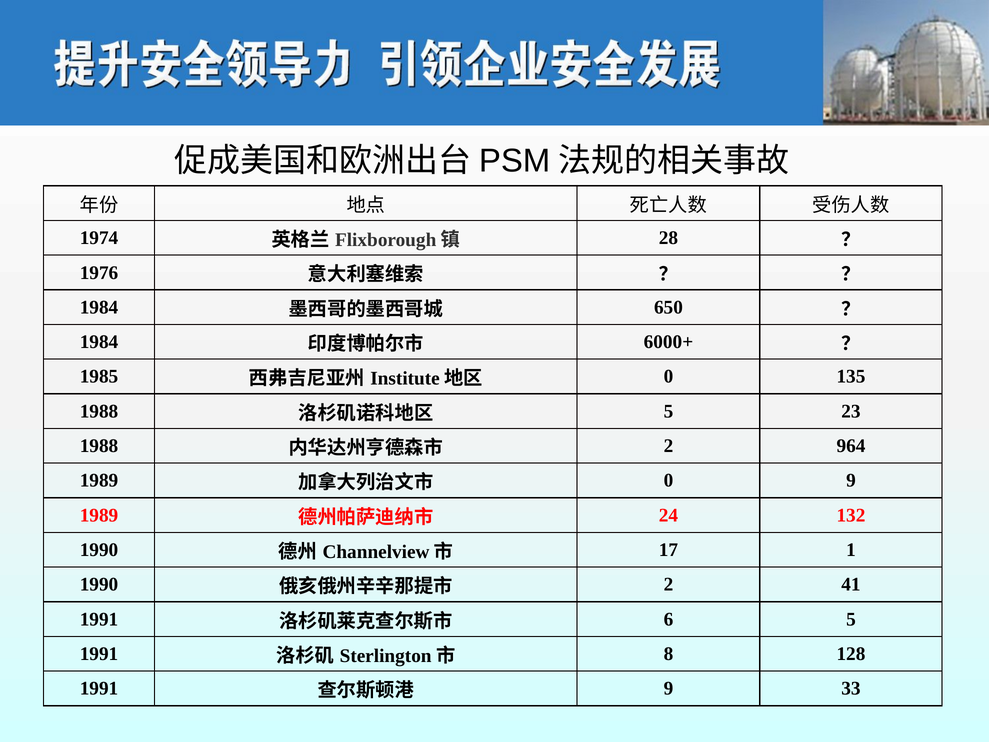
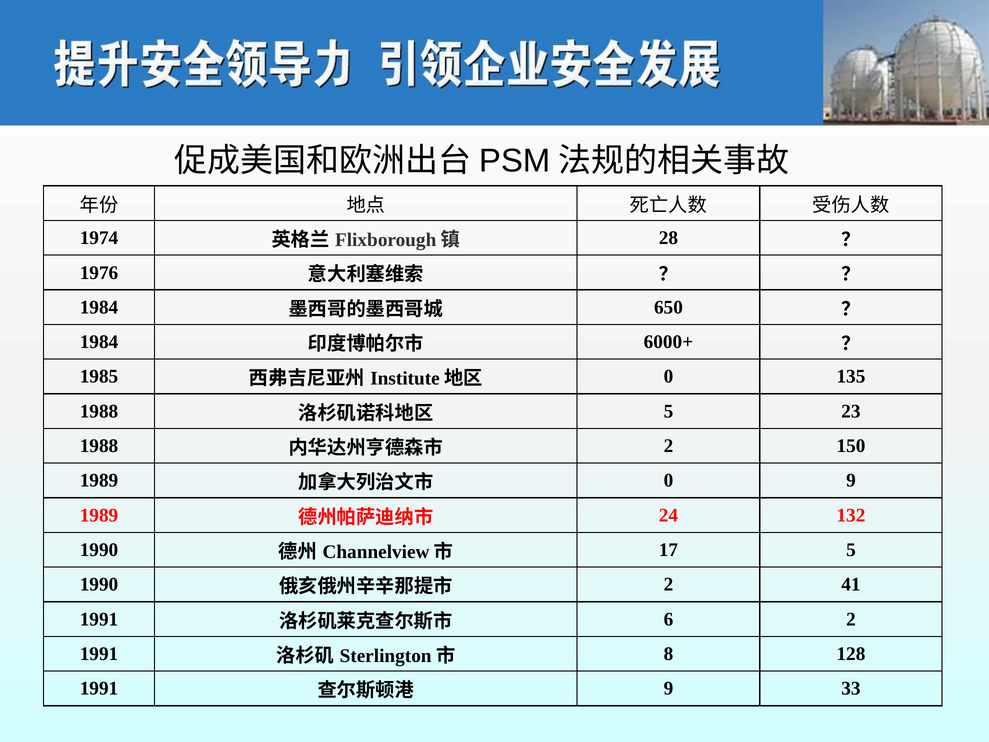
964: 964 -> 150
17 1: 1 -> 5
6 5: 5 -> 2
